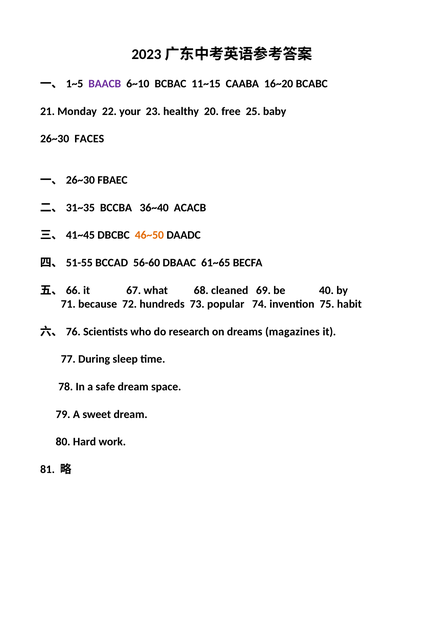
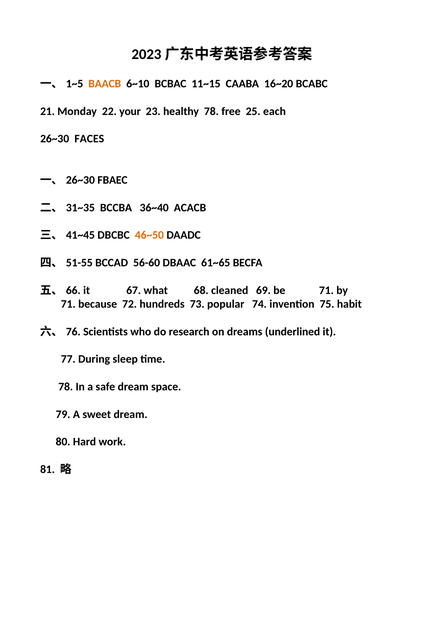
BAACB colour: purple -> orange
healthy 20: 20 -> 78
baby: baby -> each
be 40: 40 -> 71
magazines: magazines -> underlined
